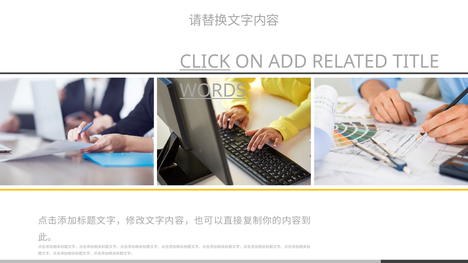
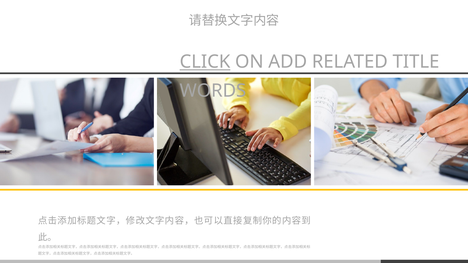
WORDS underline: present -> none
